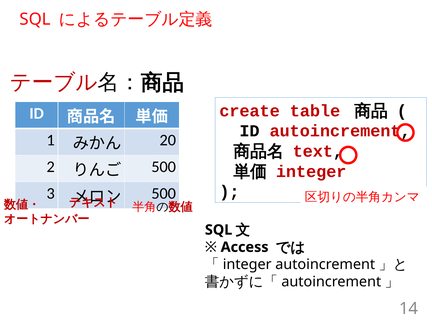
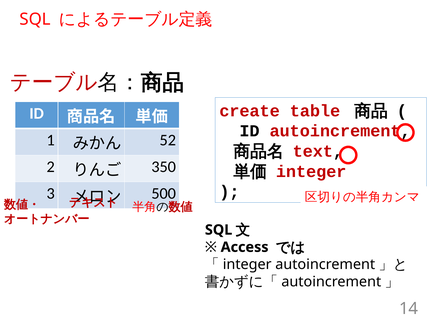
20: 20 -> 52
500 at (164, 167): 500 -> 350
